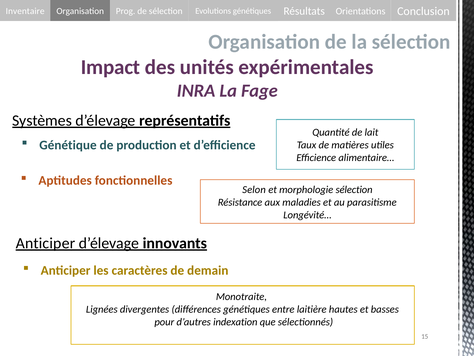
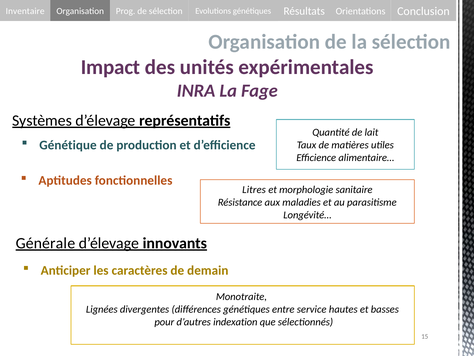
Selon: Selon -> Litres
morphologie sélection: sélection -> sanitaire
Anticiper at (45, 243): Anticiper -> Générale
laitière: laitière -> service
